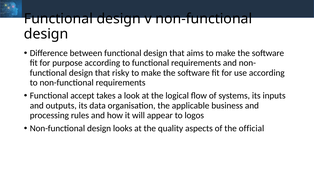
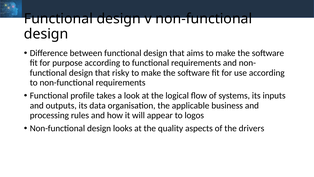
accept: accept -> profile
official: official -> drivers
